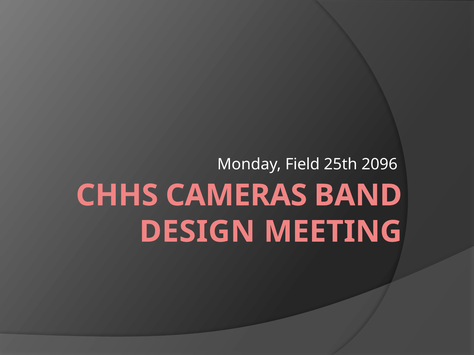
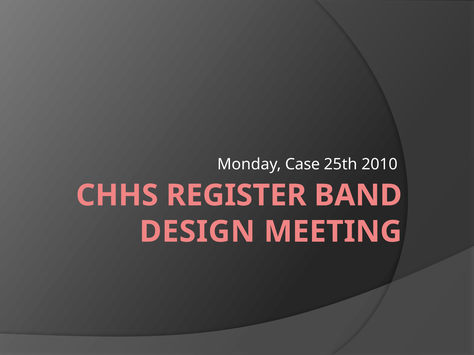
Field: Field -> Case
2096: 2096 -> 2010
CAMERAS: CAMERAS -> REGISTER
